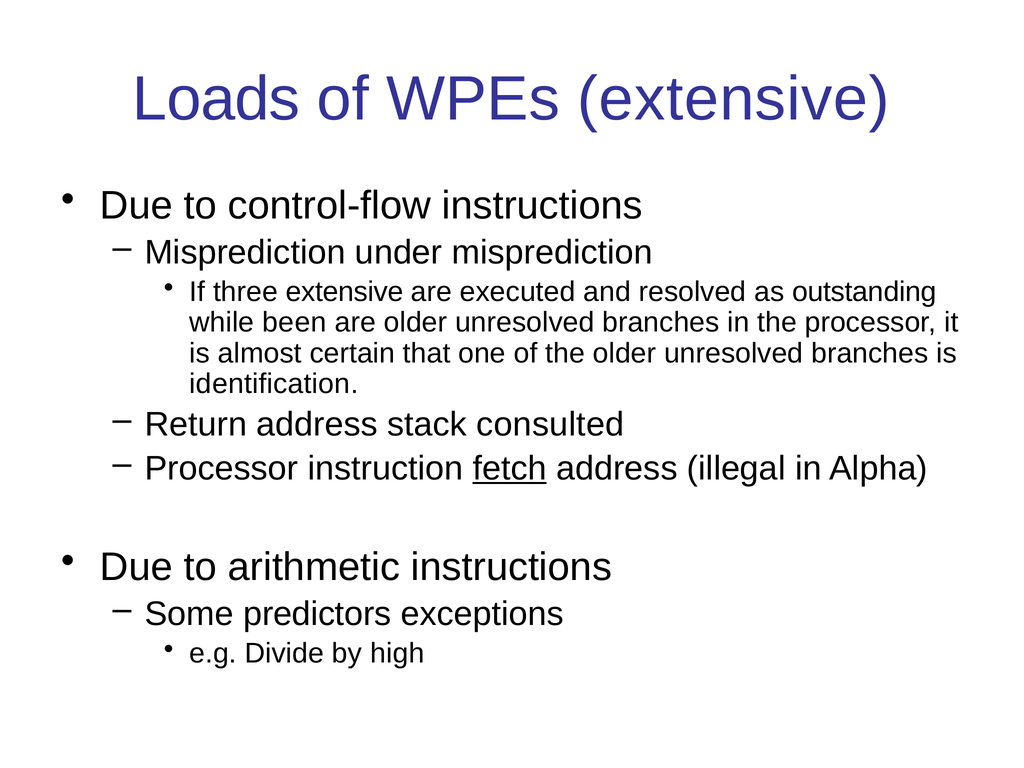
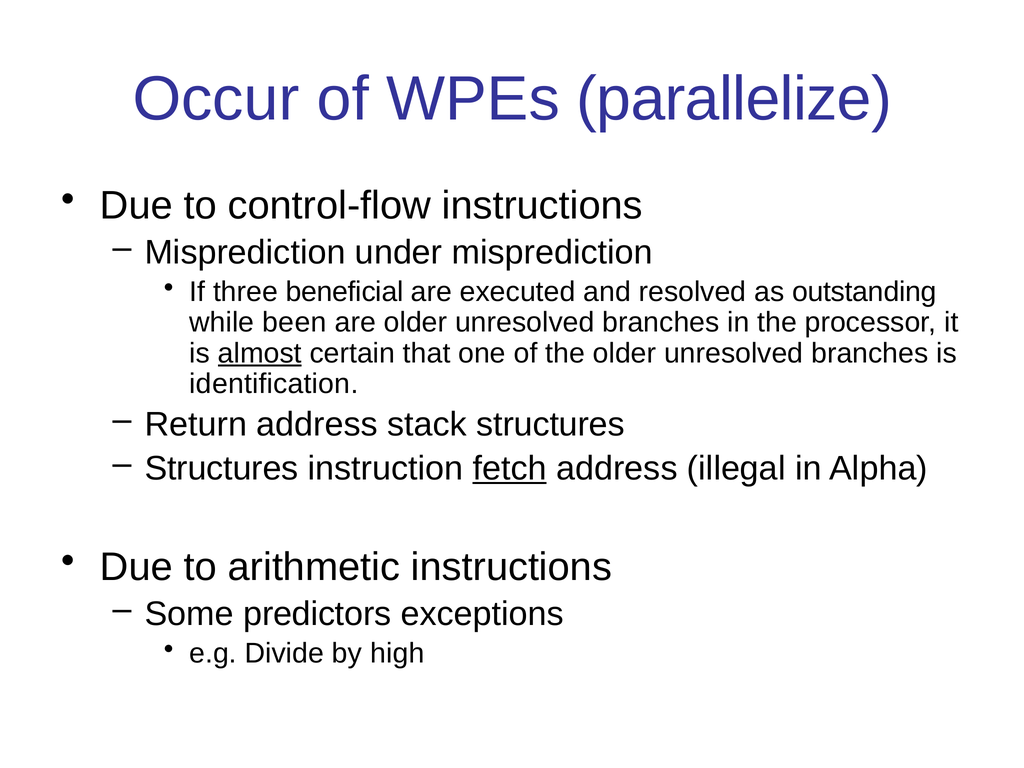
Loads: Loads -> Occur
WPEs extensive: extensive -> parallelize
three extensive: extensive -> beneficial
almost underline: none -> present
stack consulted: consulted -> structures
Processor at (221, 468): Processor -> Structures
